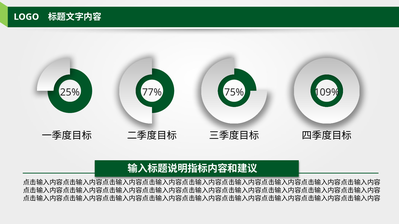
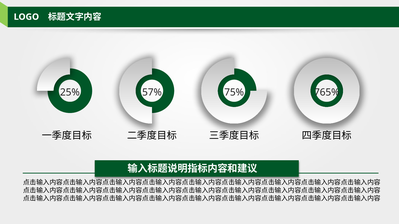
77%: 77% -> 57%
109%: 109% -> 765%
